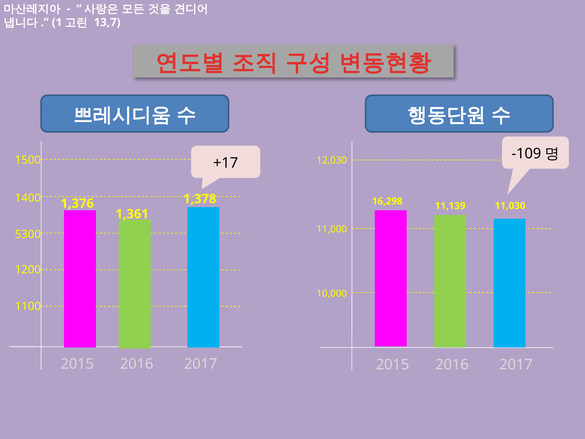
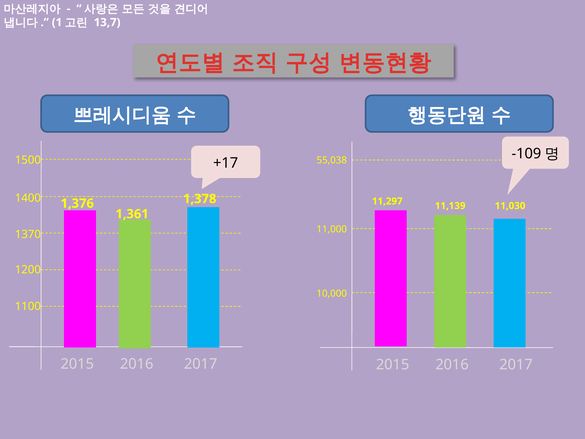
12,030: 12,030 -> 55,038
16,298: 16,298 -> 11,297
5300: 5300 -> 1370
